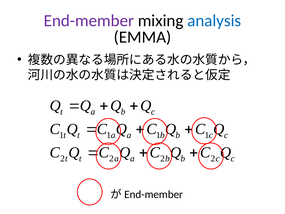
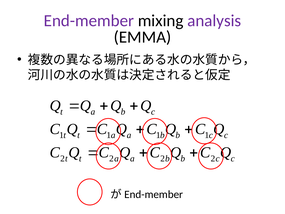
analysis colour: blue -> purple
